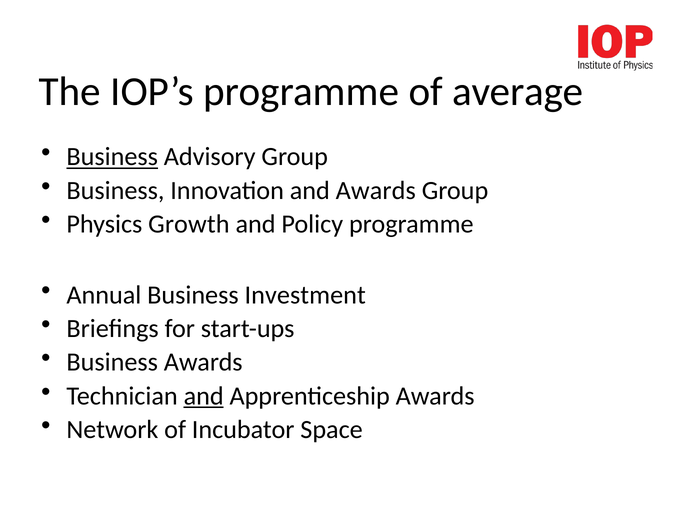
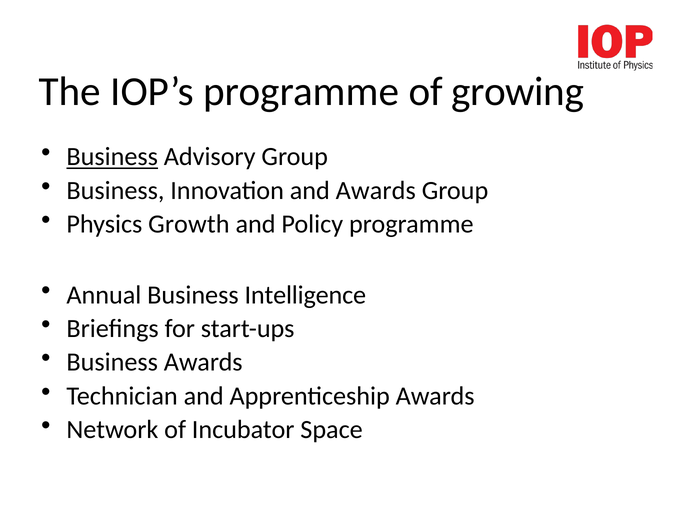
average: average -> growing
Investment: Investment -> Intelligence
and at (204, 396) underline: present -> none
